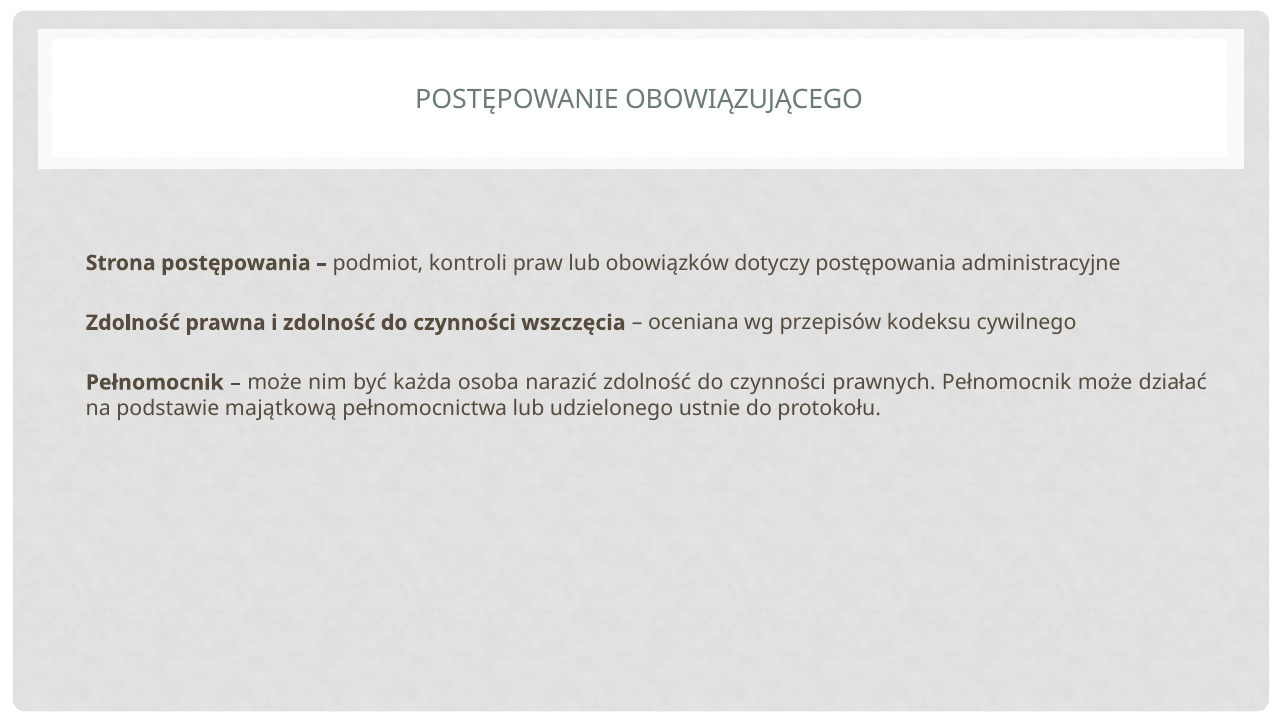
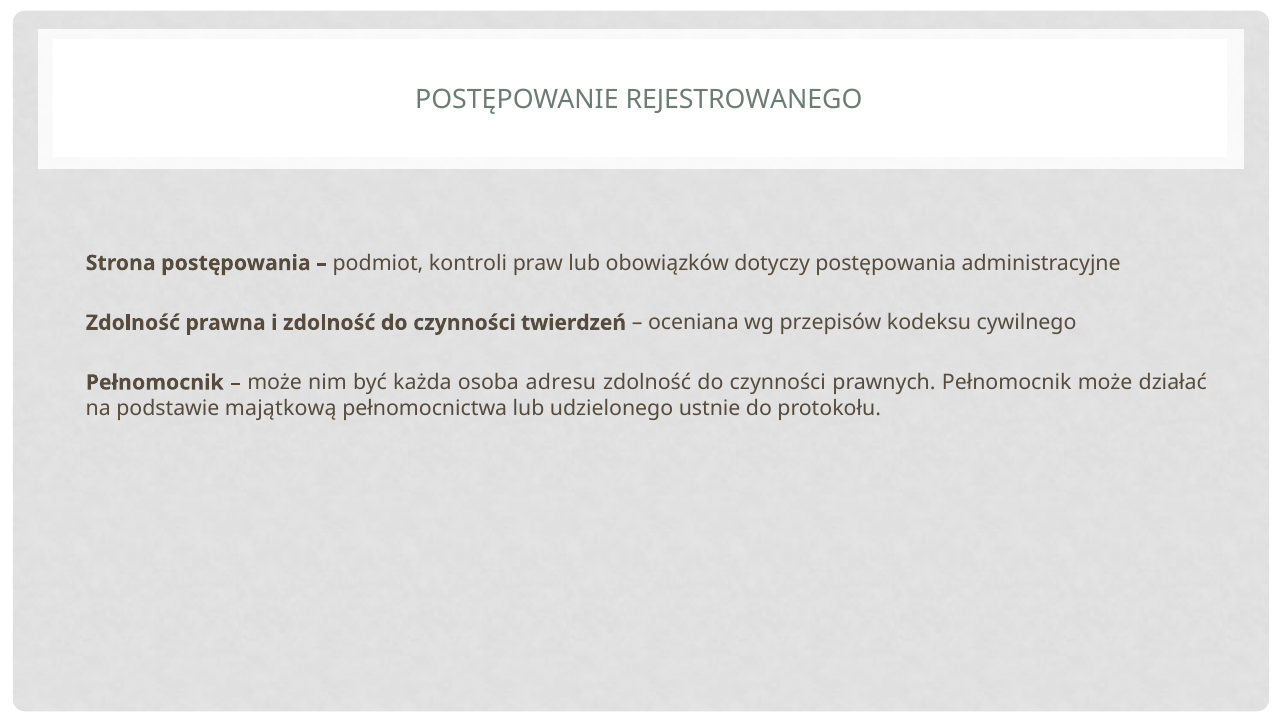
OBOWIĄZUJĄCEGO: OBOWIĄZUJĄCEGO -> REJESTROWANEGO
wszczęcia: wszczęcia -> twierdzeń
narazić: narazić -> adresu
